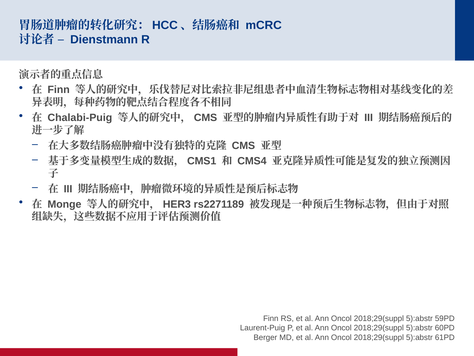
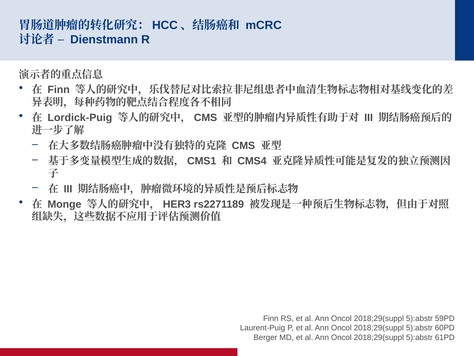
Chalabi-Puig: Chalabi-Puig -> Lordick-Puig
